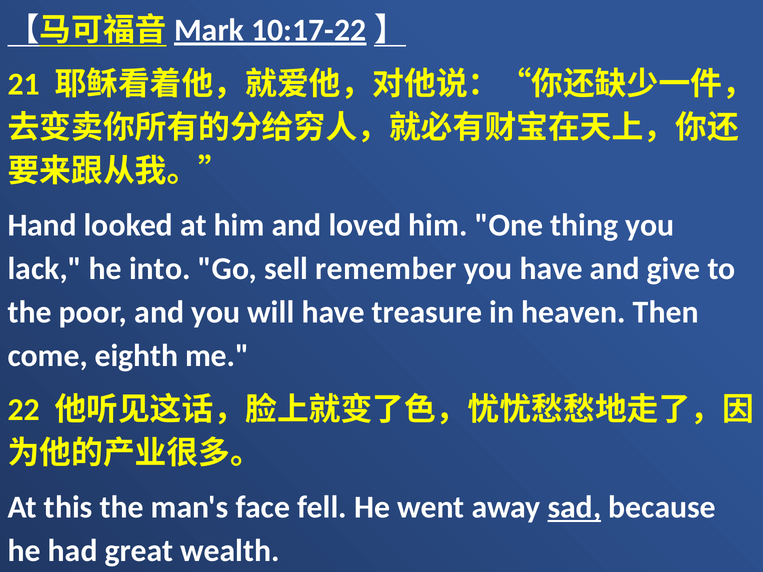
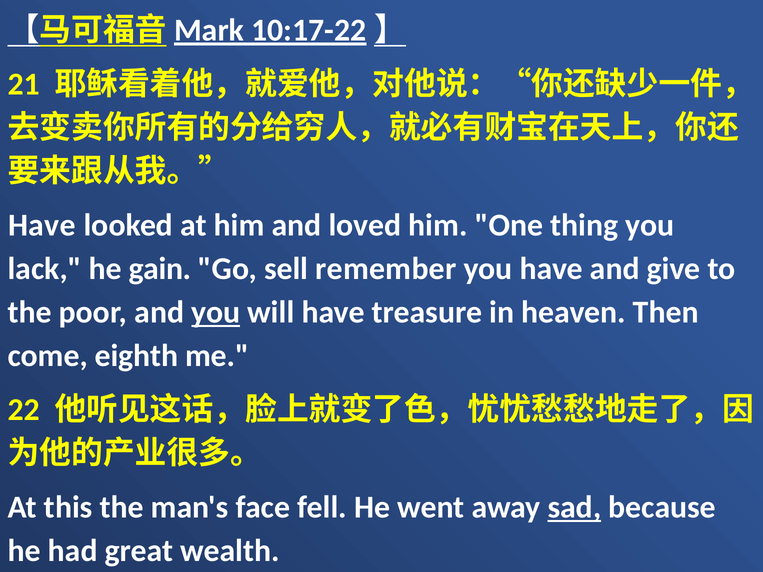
Hand at (42, 226): Hand -> Have
into: into -> gain
you at (216, 312) underline: none -> present
